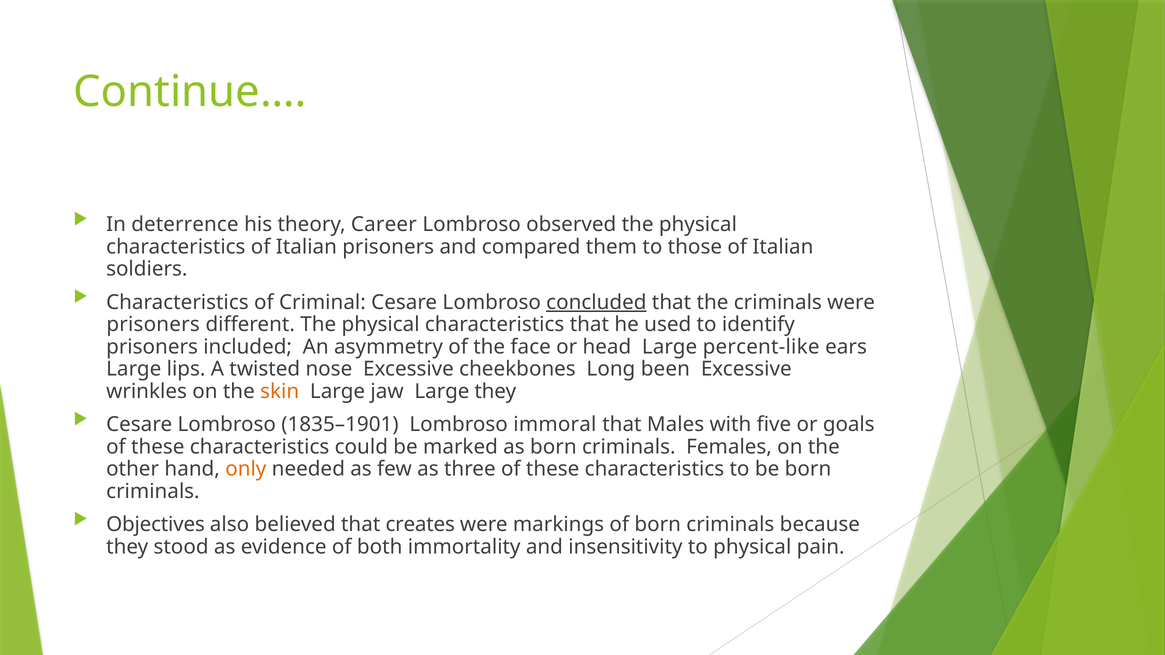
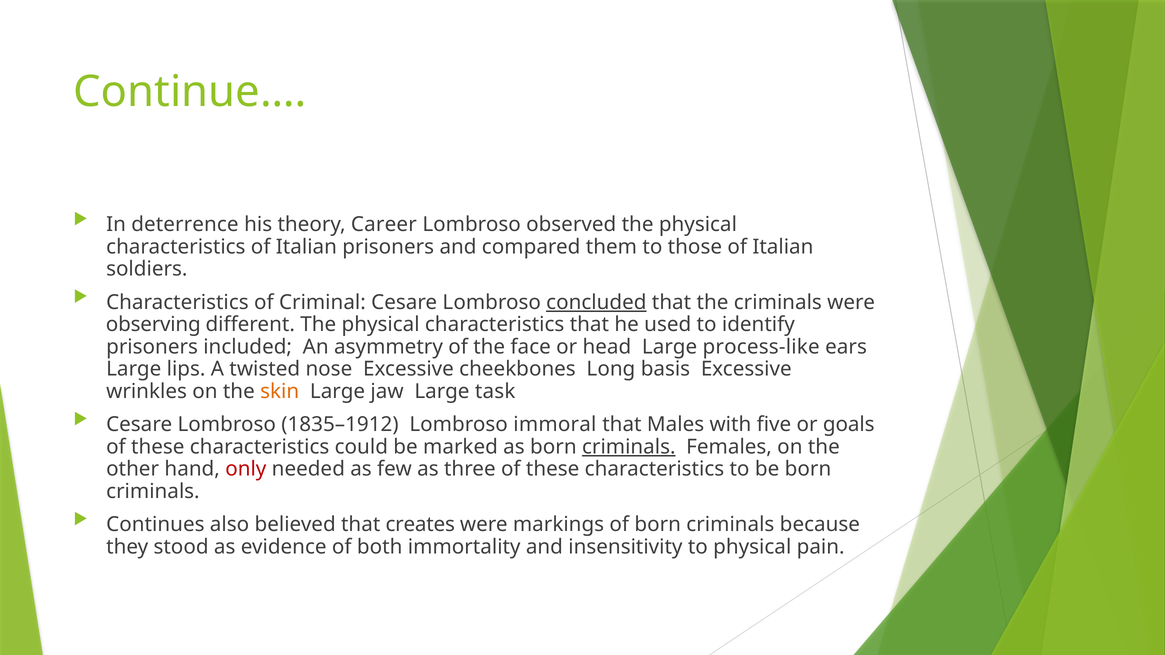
prisoners at (153, 325): prisoners -> observing
percent-like: percent-like -> process-like
been: been -> basis
Large they: they -> task
1835–1901: 1835–1901 -> 1835–1912
criminals at (629, 447) underline: none -> present
only colour: orange -> red
Objectives: Objectives -> Continues
